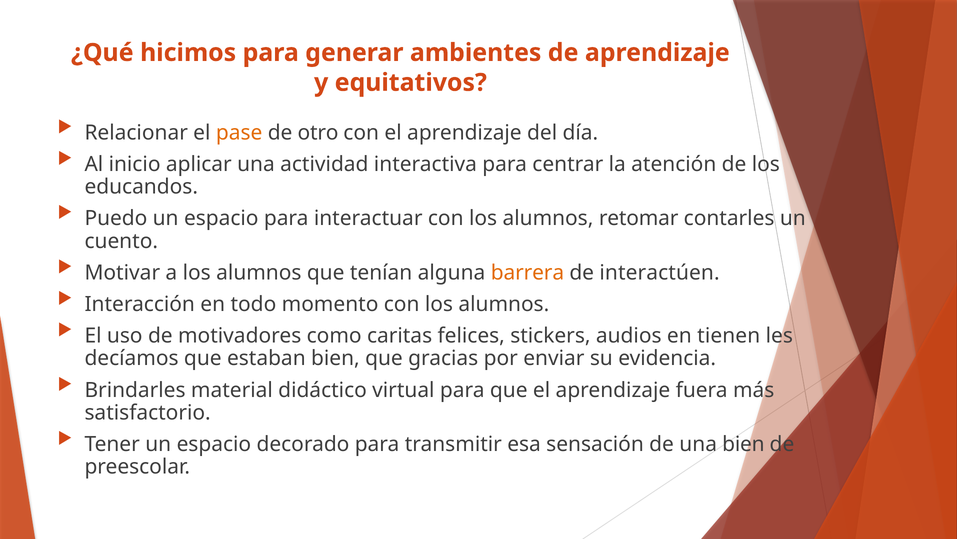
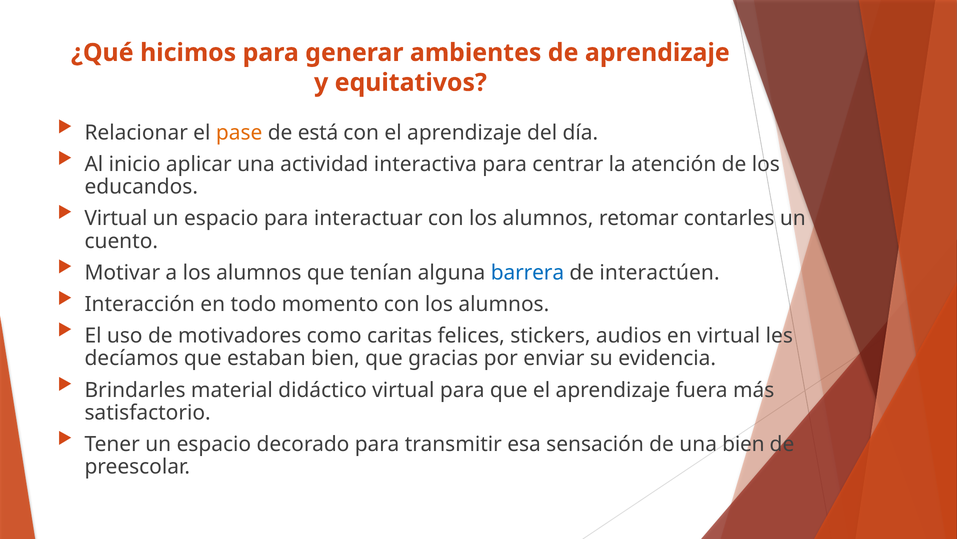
otro: otro -> está
Puedo at (116, 218): Puedo -> Virtual
barrera colour: orange -> blue
en tienen: tienen -> virtual
